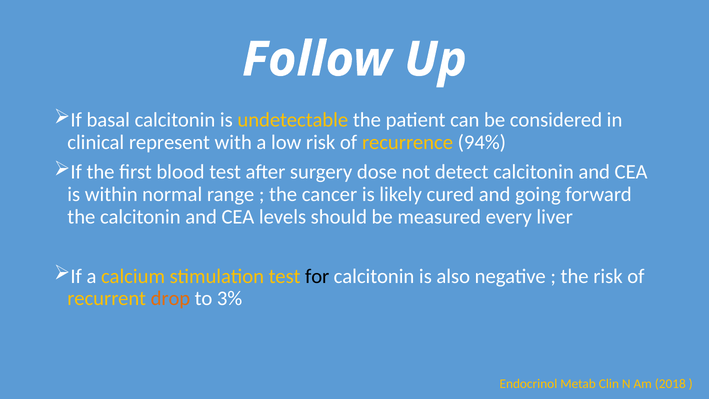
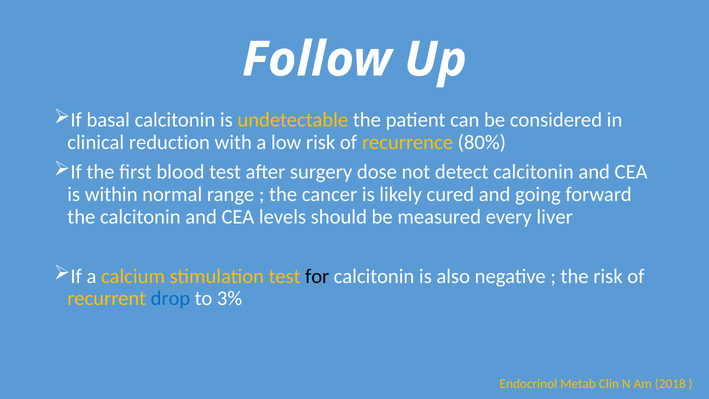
represent: represent -> reduction
94%: 94% -> 80%
drop colour: orange -> blue
